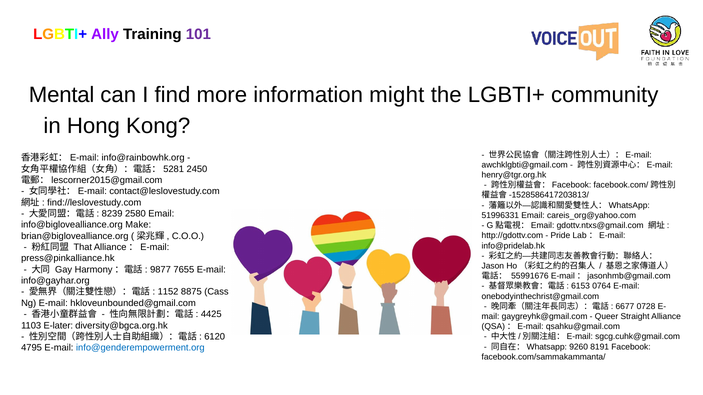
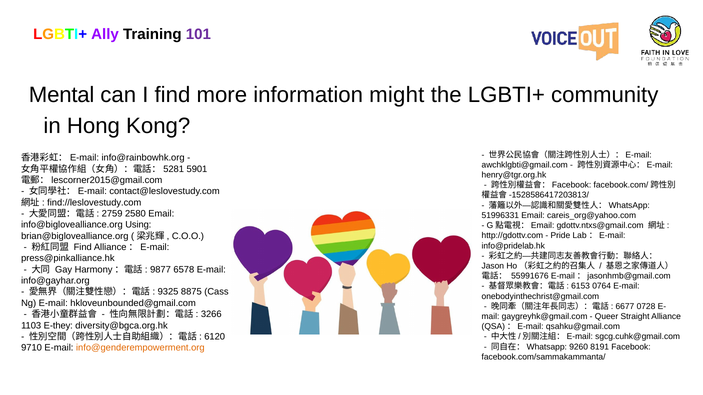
2450: 2450 -> 5901
8239: 8239 -> 2759
Make: Make -> Using
That at (83, 247): That -> Find
7655: 7655 -> 6578
1152: 1152 -> 9325
4425: 4425 -> 3266
E-later: E-later -> E-they
4795: 4795 -> 9710
info@genderempowerment.org colour: blue -> orange
